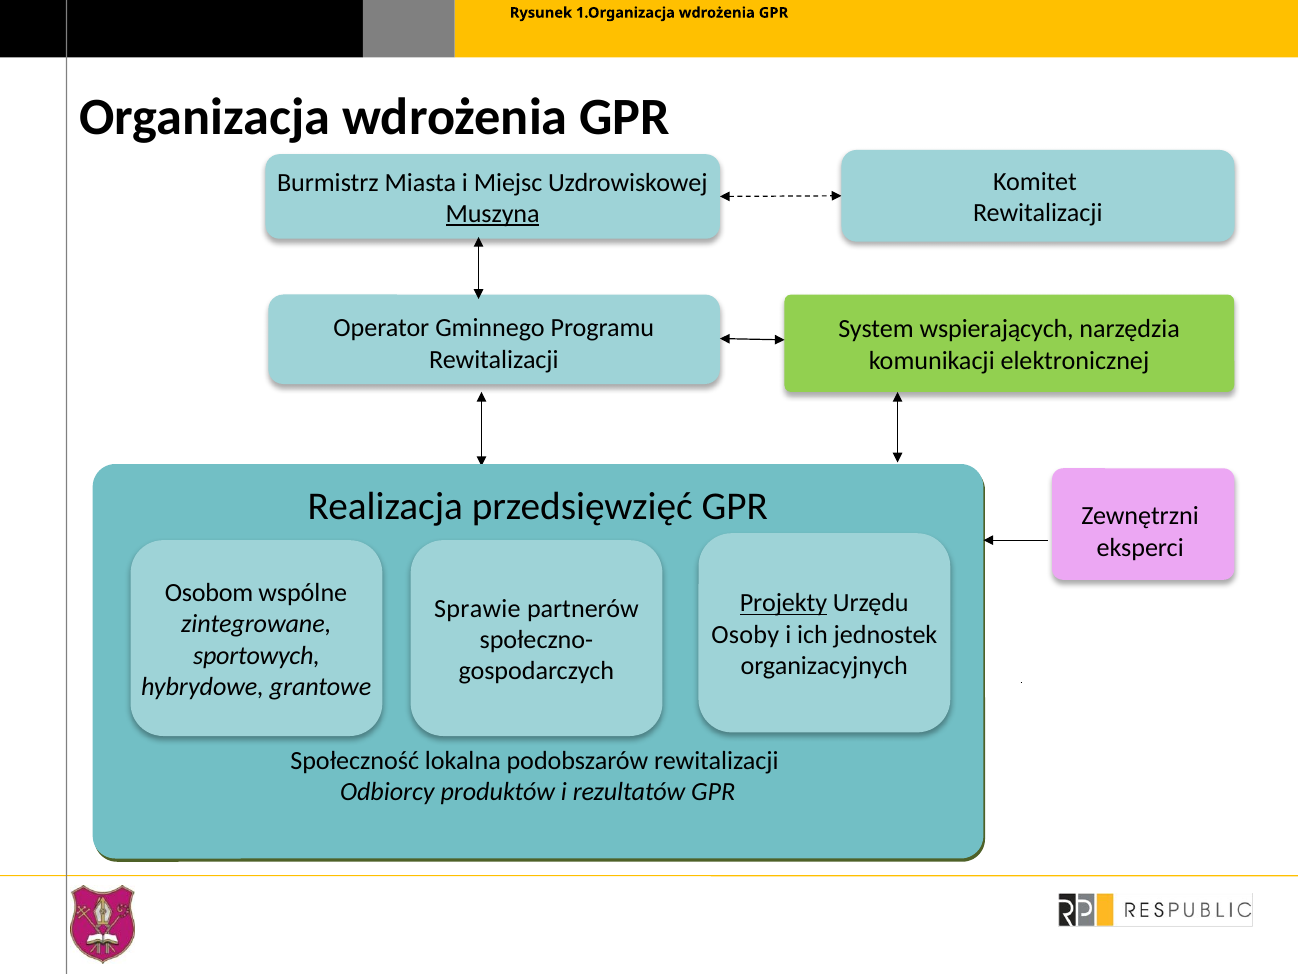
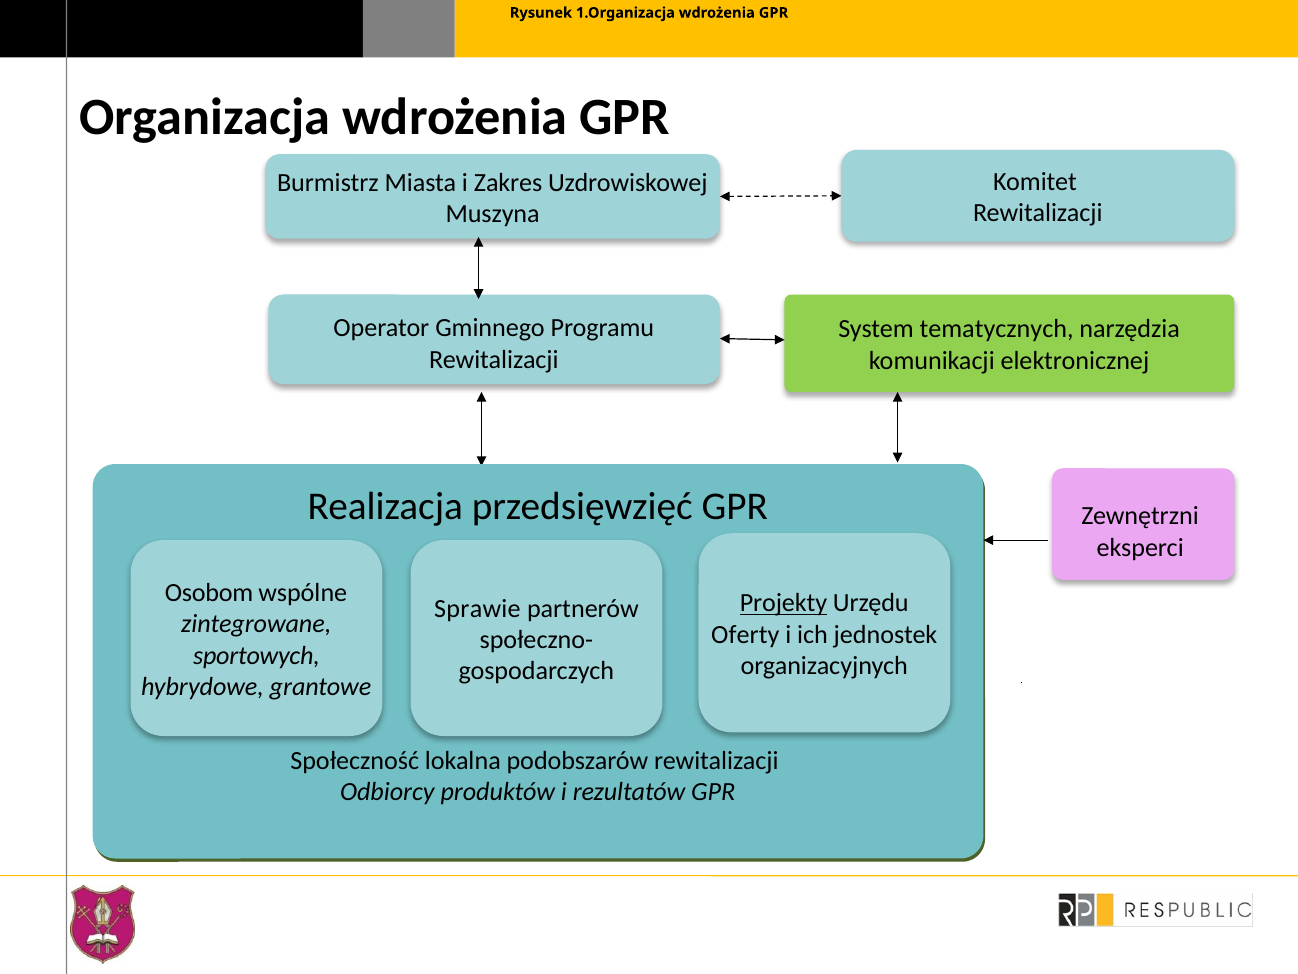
Miejsc: Miejsc -> Zakres
Muszyna underline: present -> none
wspierających: wspierających -> tematycznych
Osoby: Osoby -> Oferty
